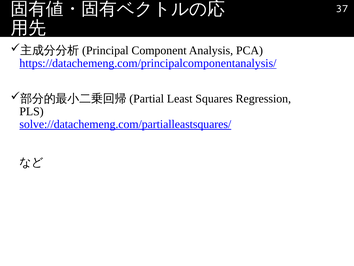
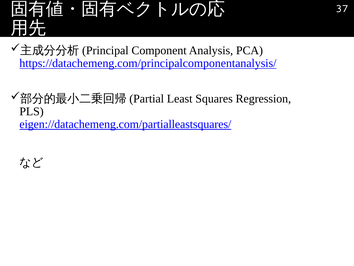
solve://datachemeng.com/partialleastsquares/: solve://datachemeng.com/partialleastsquares/ -> eigen://datachemeng.com/partialleastsquares/
